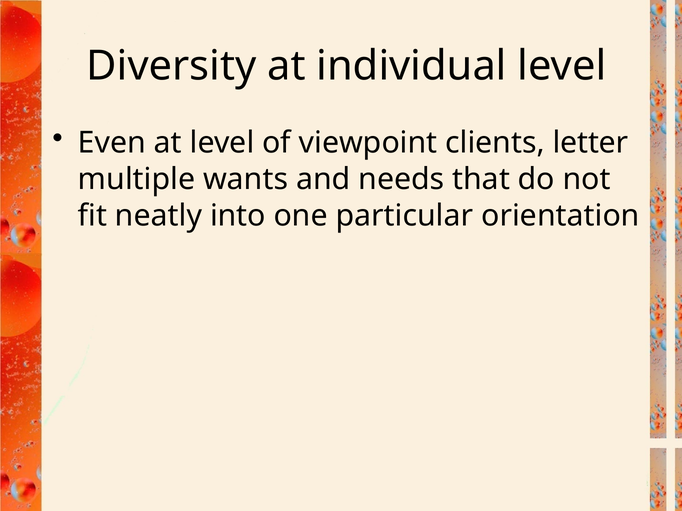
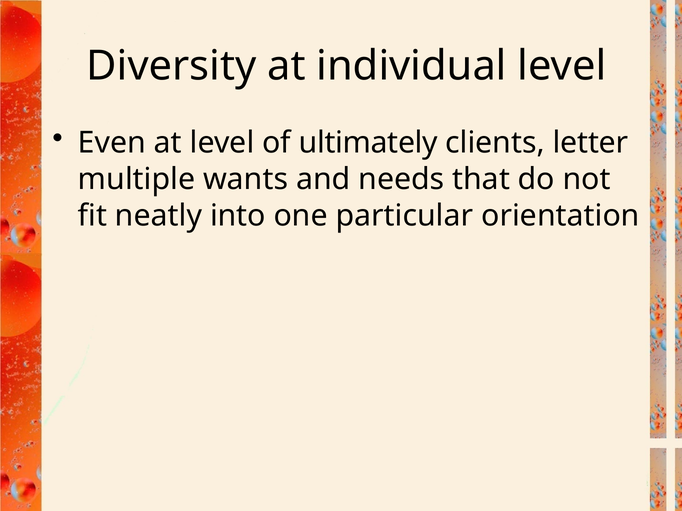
viewpoint: viewpoint -> ultimately
